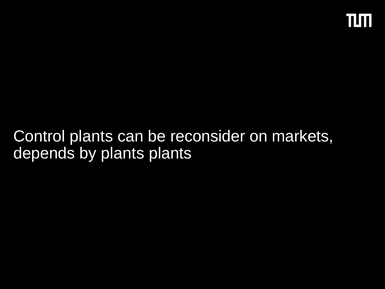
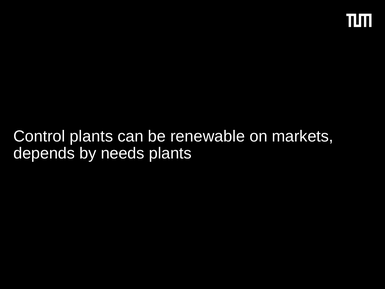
reconsider: reconsider -> renewable
by plants: plants -> needs
